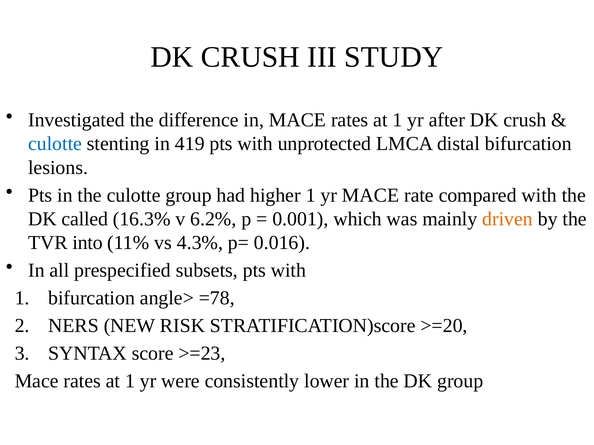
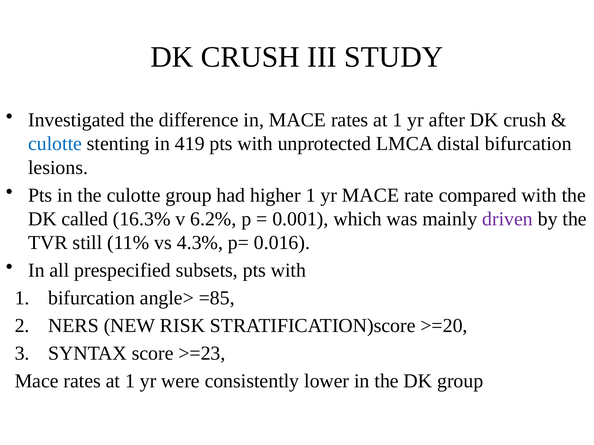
driven colour: orange -> purple
into: into -> still
=78: =78 -> =85
